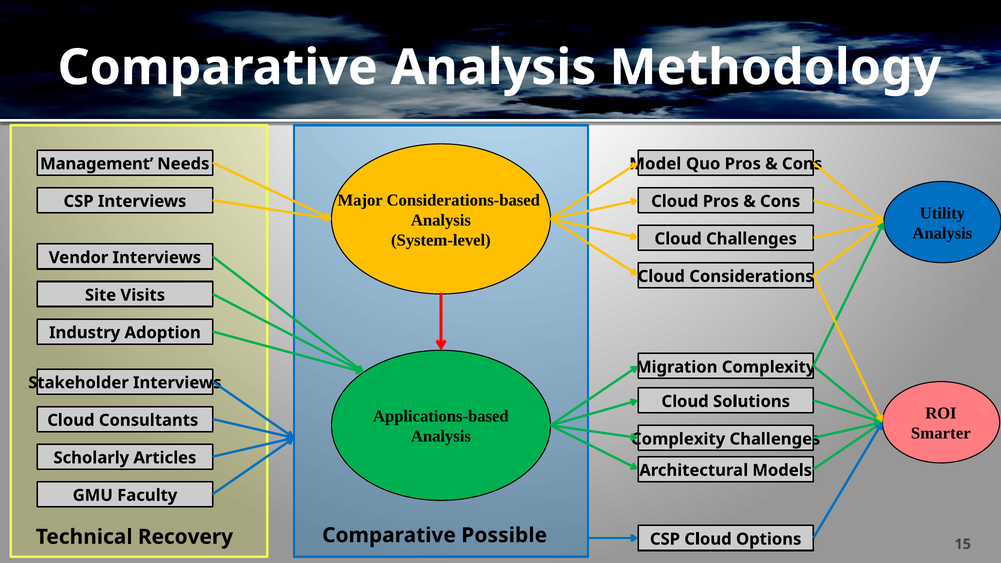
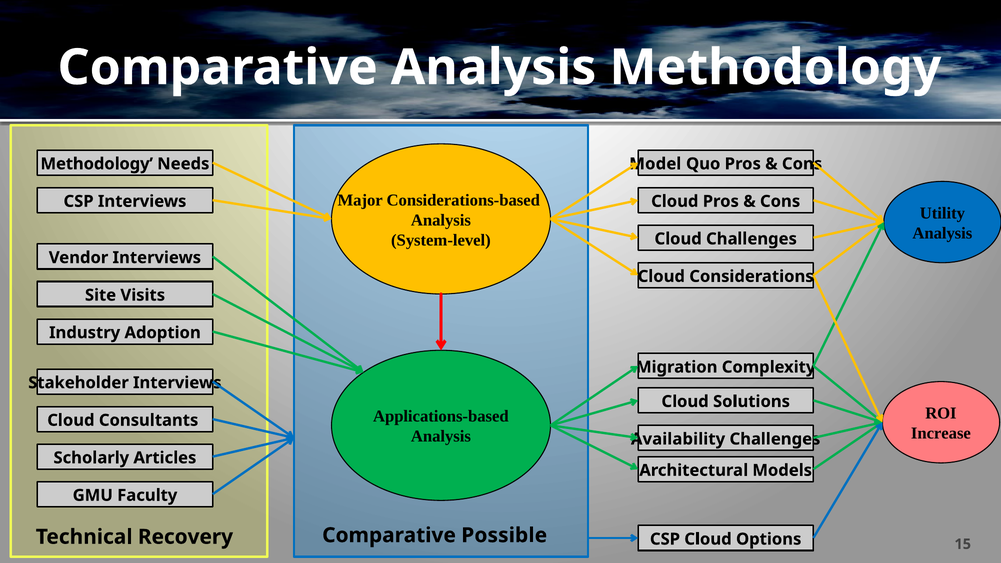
Management at (97, 164): Management -> Methodology
Smarter: Smarter -> Increase
Complexity at (678, 439): Complexity -> Availability
